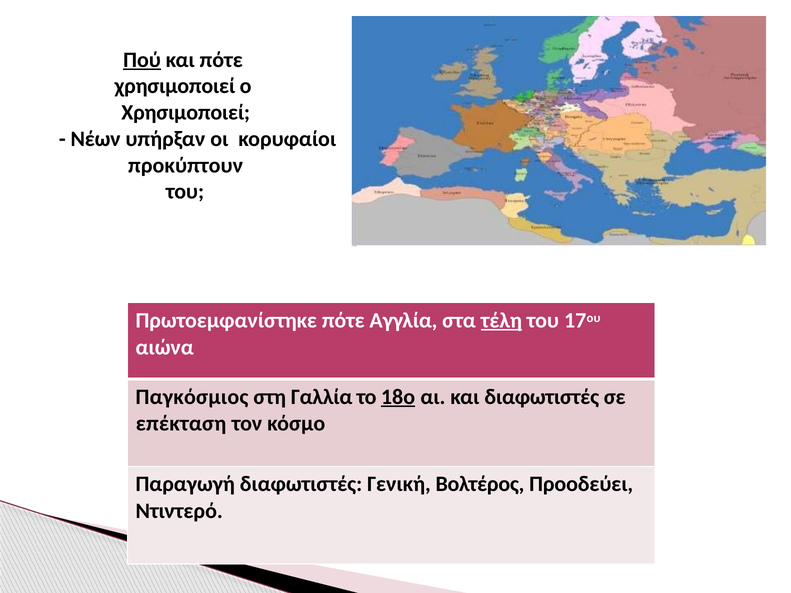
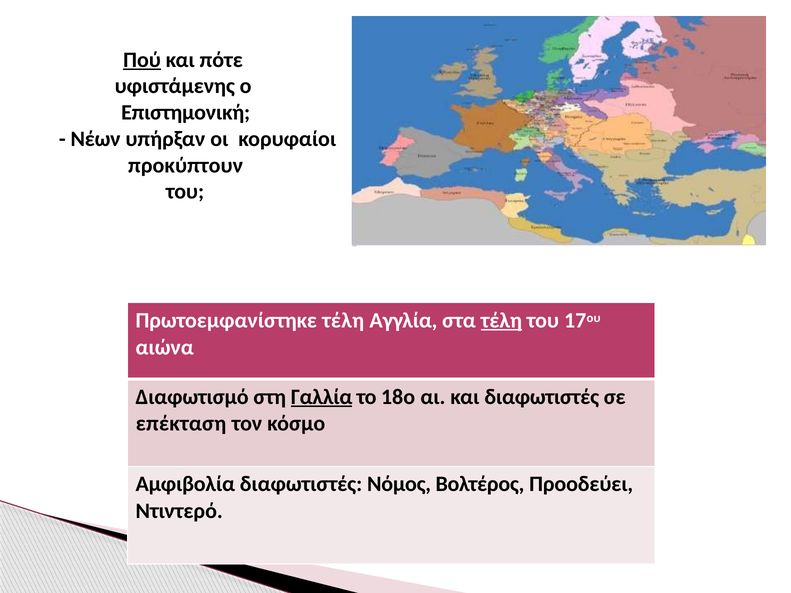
χρησιμοποιεί at (175, 86): χρησιμοποιεί -> υφιστάμενης
Χρησιμοποιεί at (186, 113): Χρησιμοποιεί -> Επιστημονική
Πρωτοεμφανίστηκε πότε: πότε -> τέλη
Παγκόσμιος: Παγκόσμιος -> Διαφωτισμό
Γαλλία underline: none -> present
18ο underline: present -> none
Παραγωγή: Παραγωγή -> Αμφιβολία
Γενική: Γενική -> Νόμος
